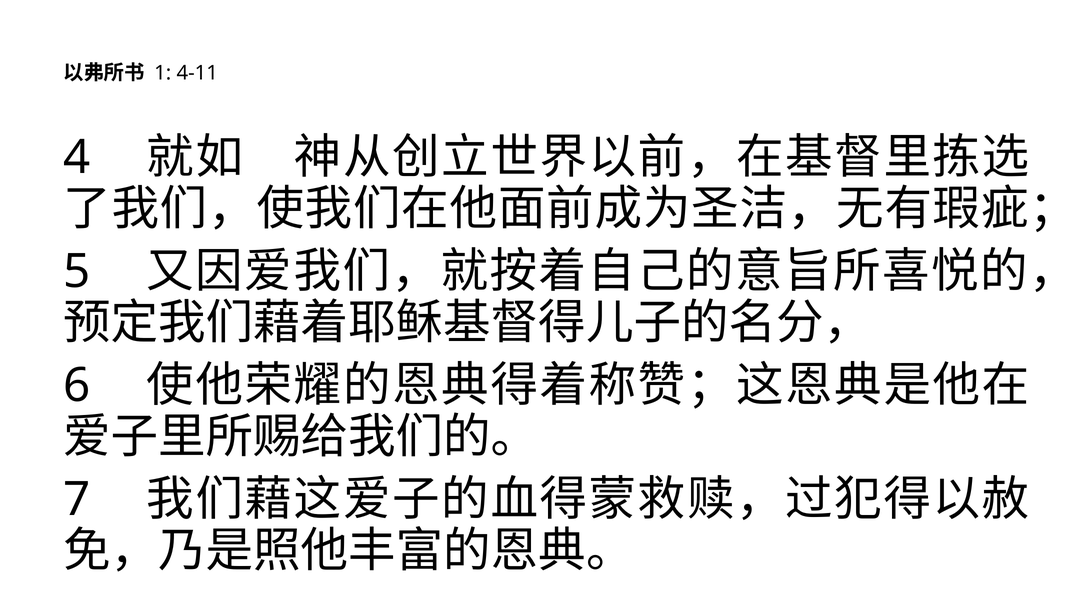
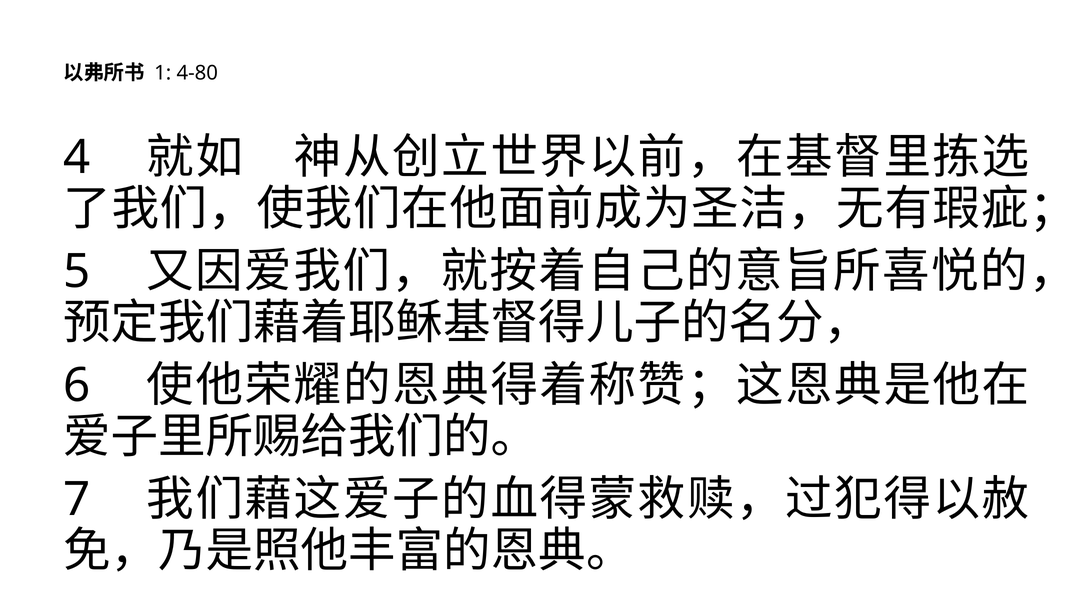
4-11: 4-11 -> 4-80
